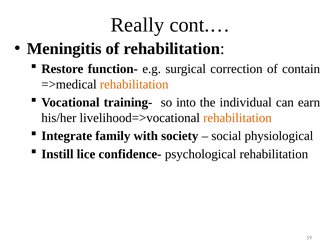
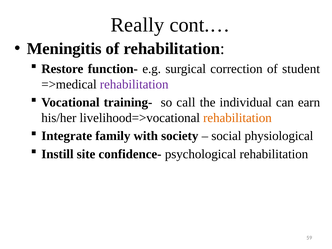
contain: contain -> student
rehabilitation at (134, 84) colour: orange -> purple
into: into -> call
lice: lice -> site
